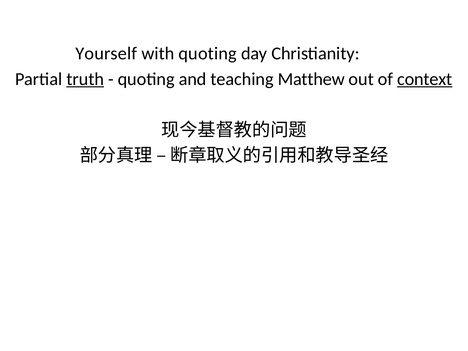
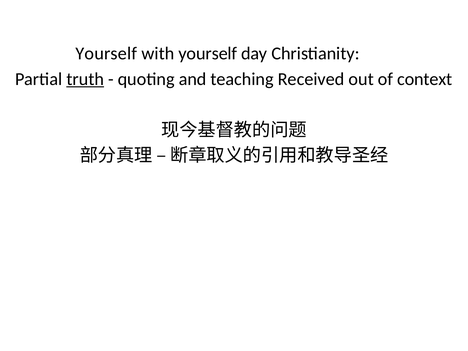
with quoting: quoting -> yourself
Matthew: Matthew -> Received
context underline: present -> none
